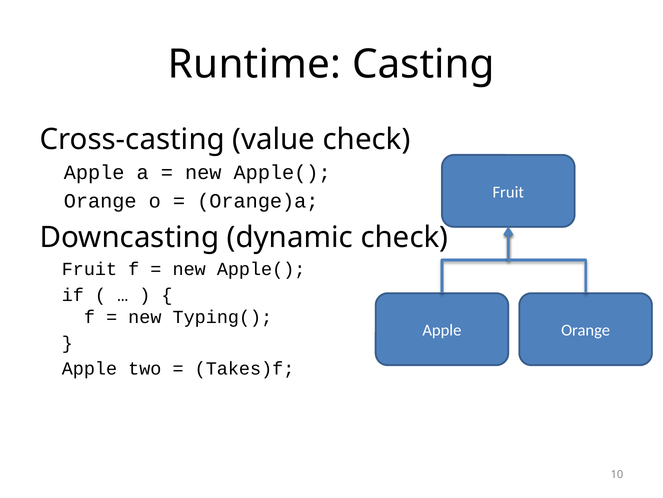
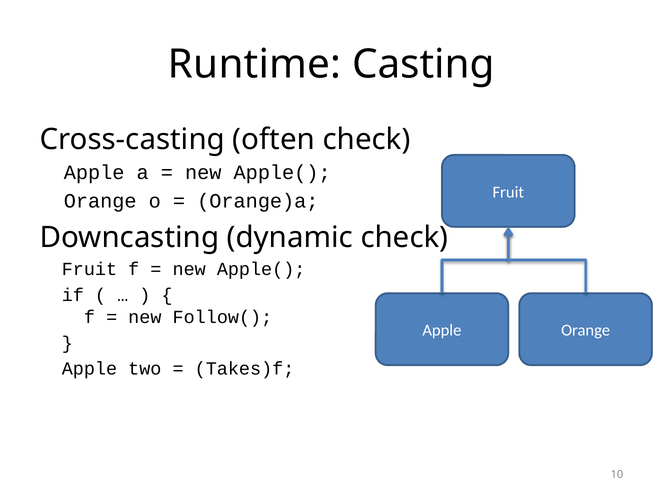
value: value -> often
Typing(: Typing( -> Follow(
